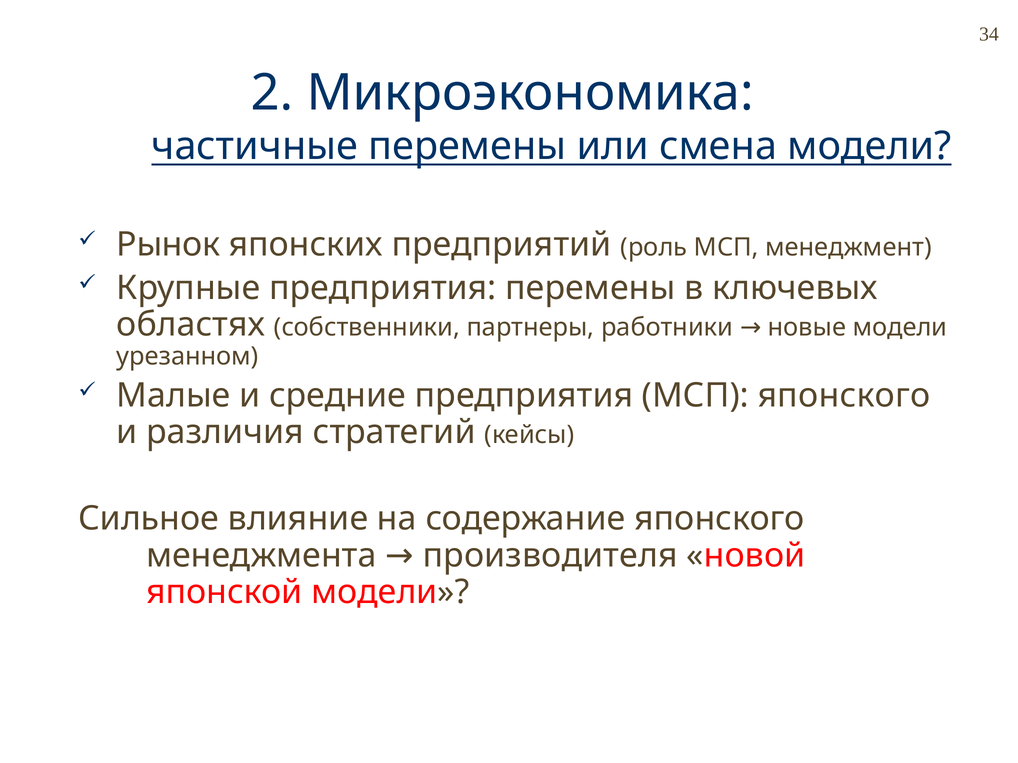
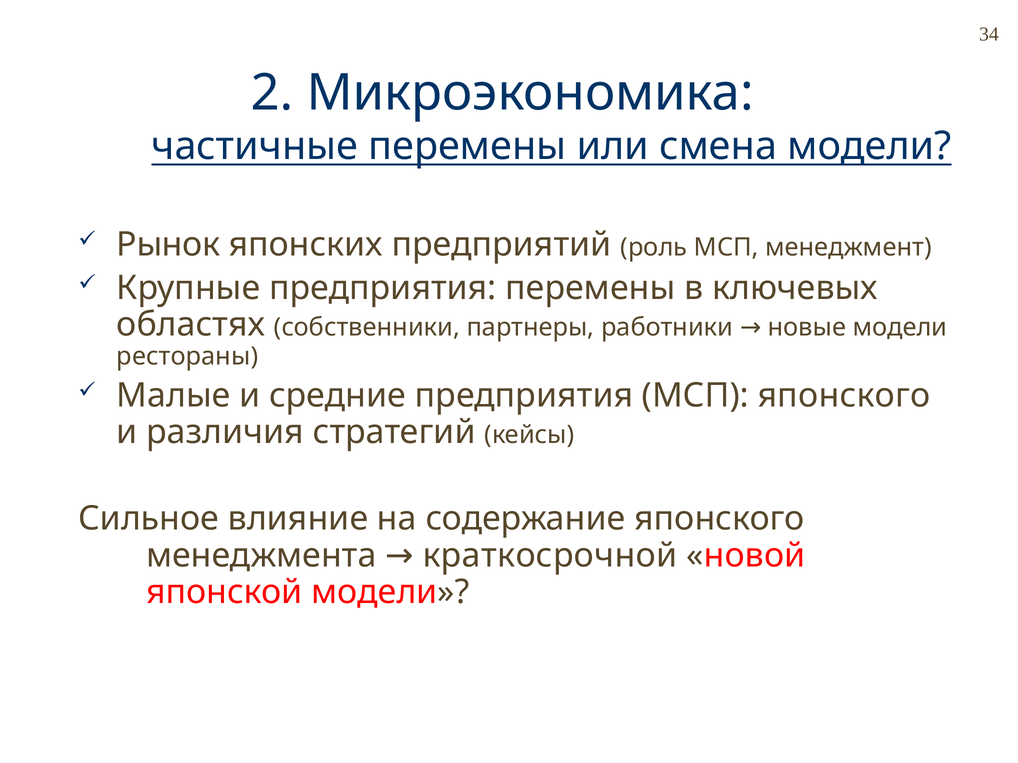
урезанном: урезанном -> рестораны
производителя: производителя -> краткосрочной
